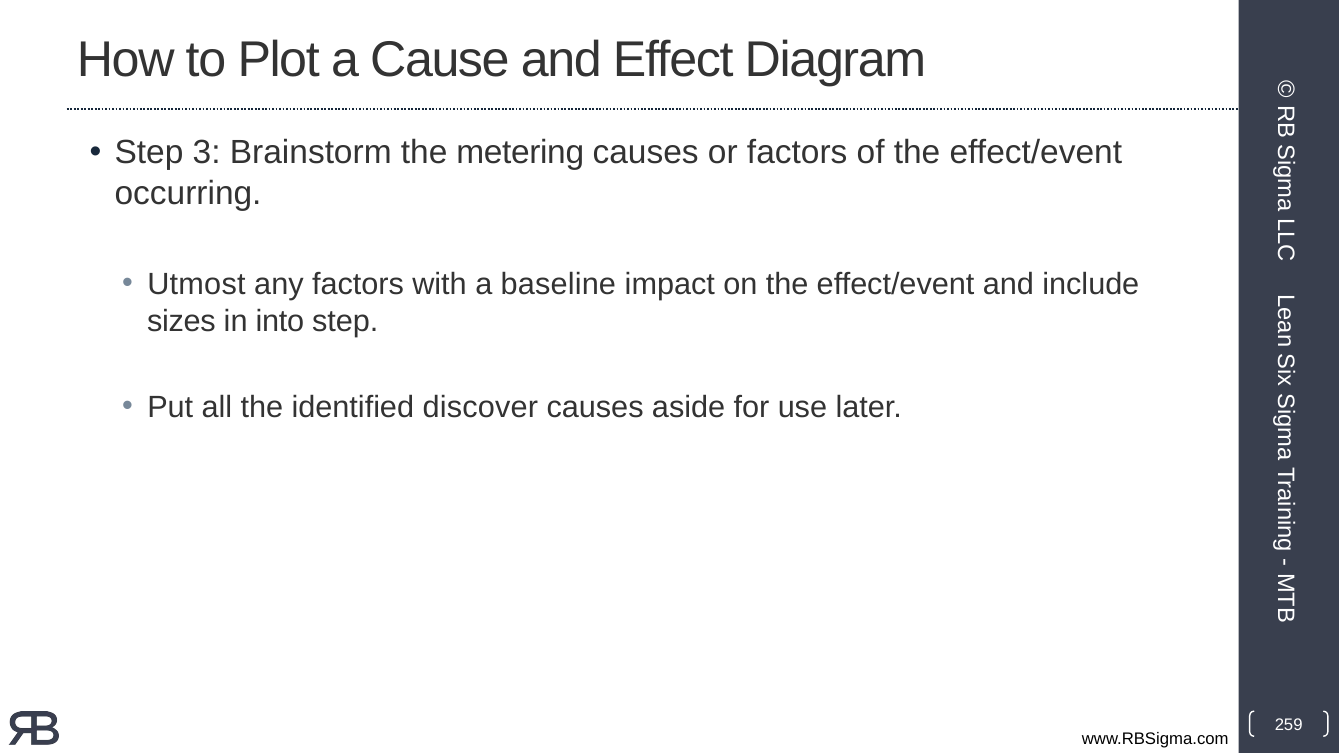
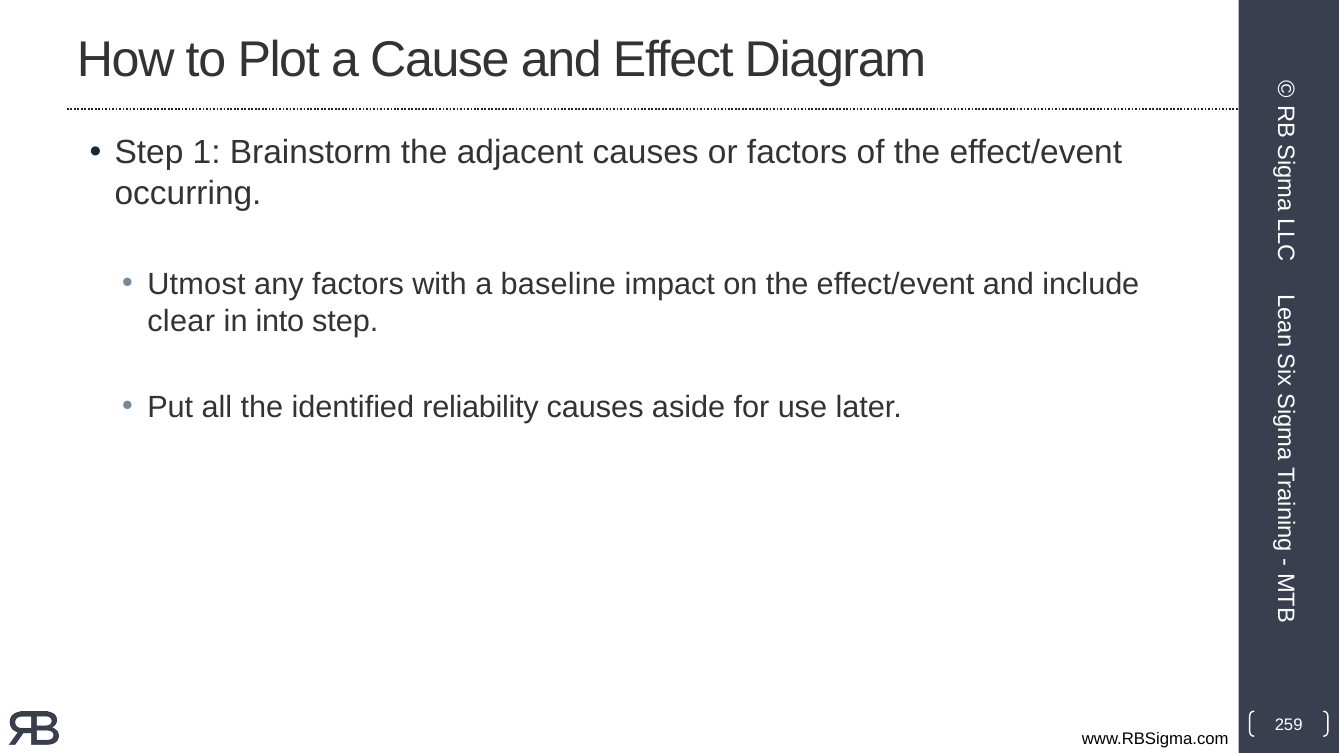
3: 3 -> 1
metering: metering -> adjacent
sizes: sizes -> clear
discover: discover -> reliability
